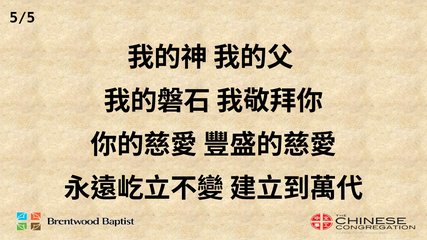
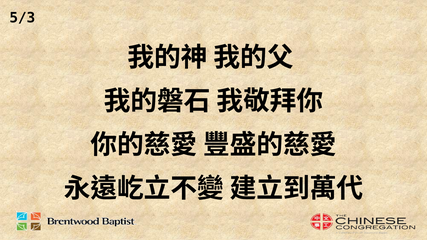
5/5: 5/5 -> 5/3
